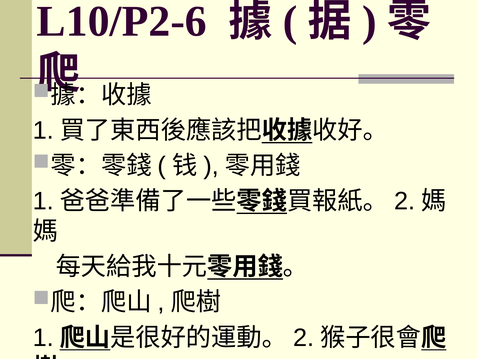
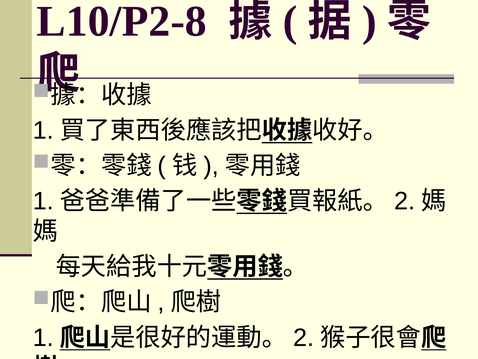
L10/P2-6: L10/P2-6 -> L10/P2-8
